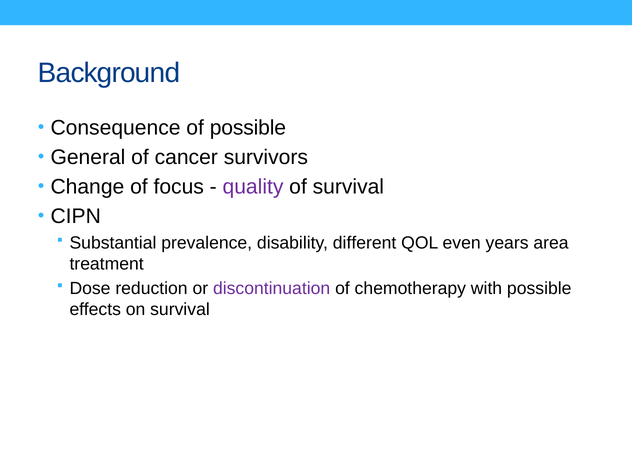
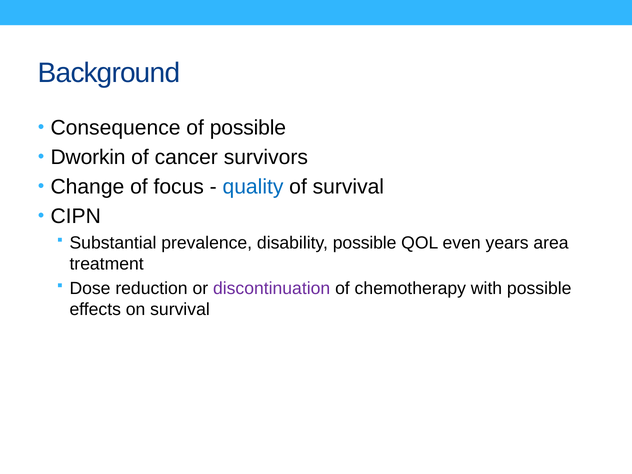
General: General -> Dworkin
quality colour: purple -> blue
disability different: different -> possible
